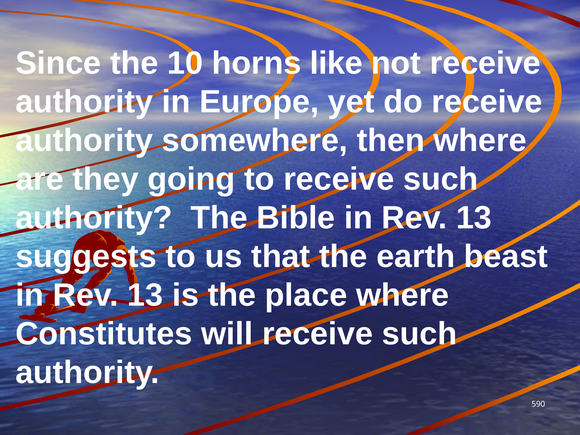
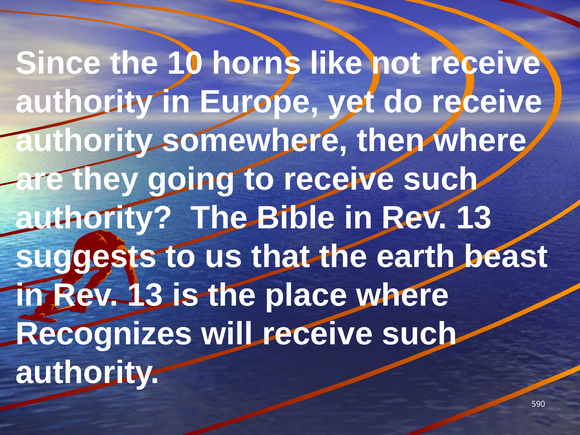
Constitutes: Constitutes -> Recognizes
